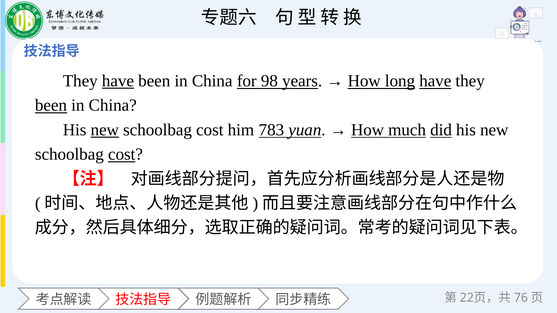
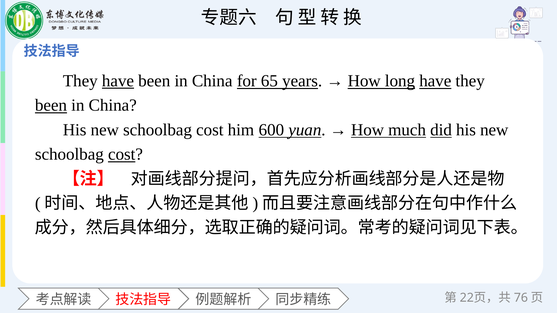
98: 98 -> 65
new at (105, 130) underline: present -> none
783: 783 -> 600
